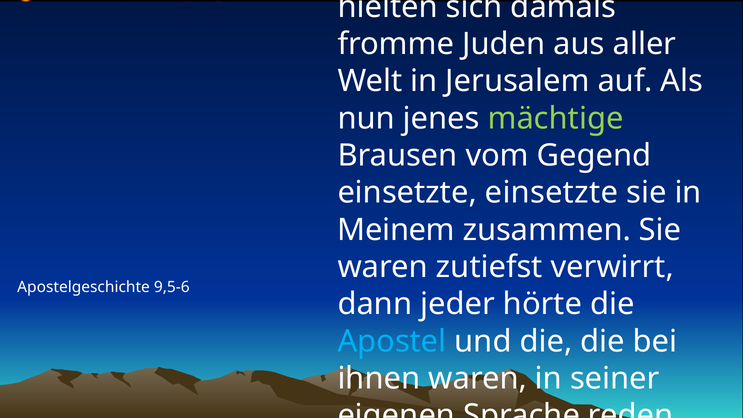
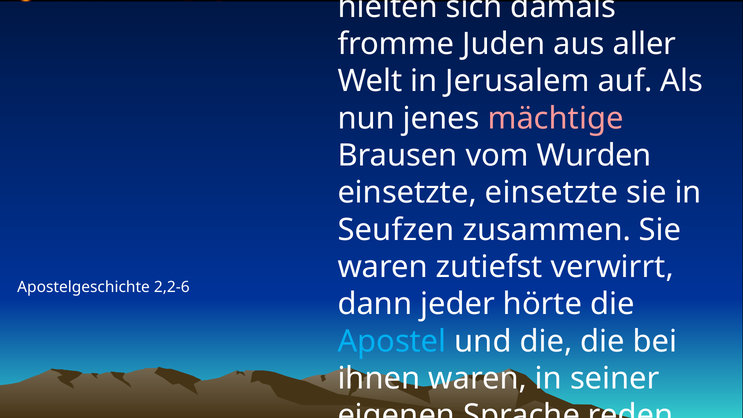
mächtige colour: light green -> pink
Gegend: Gegend -> Wurden
Meinem: Meinem -> Seufzen
9,5-6: 9,5-6 -> 2,2-6
